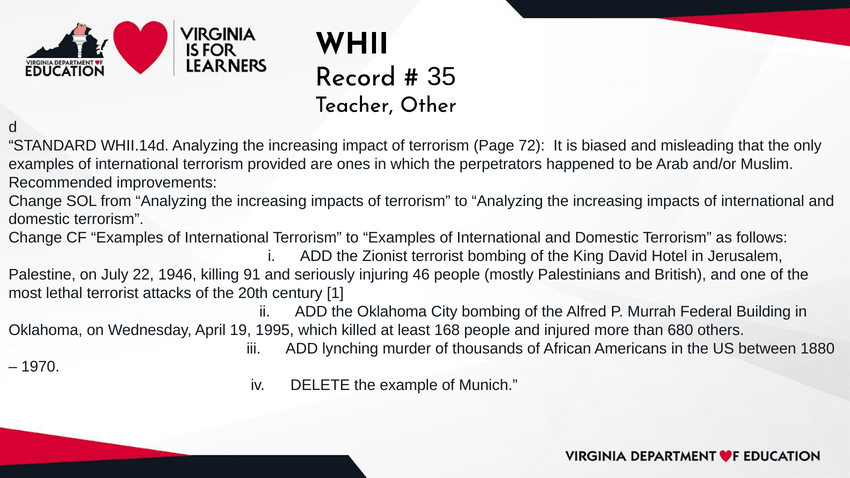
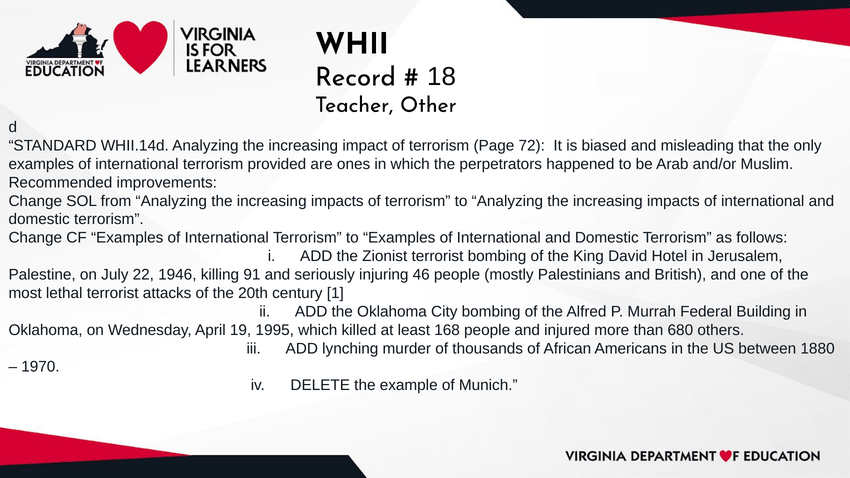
35: 35 -> 18
